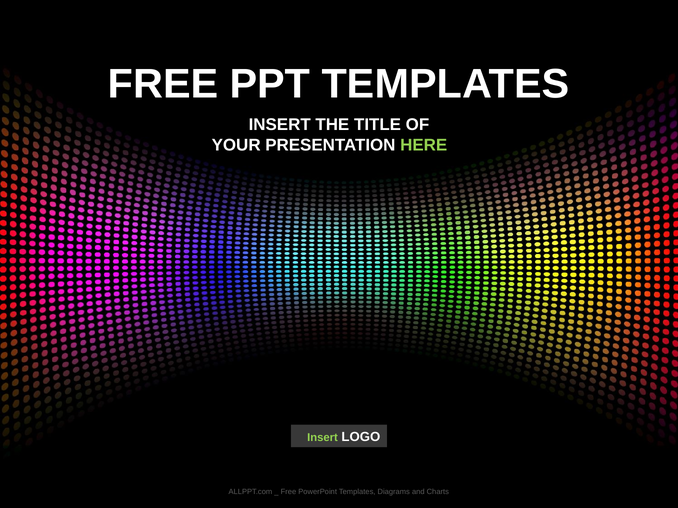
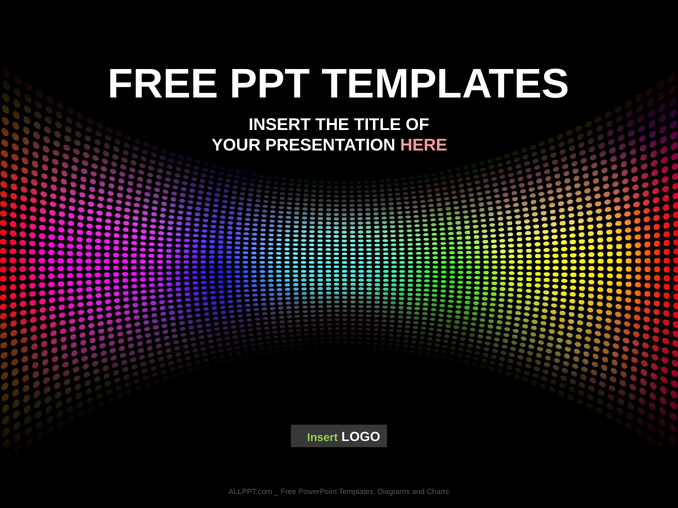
HERE colour: light green -> pink
